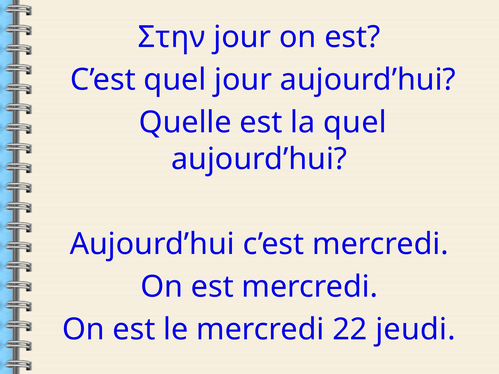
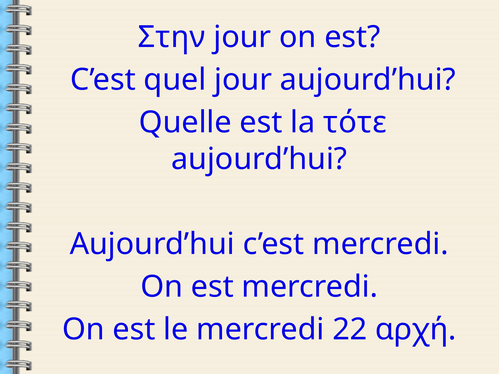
la quel: quel -> τότε
jeudi: jeudi -> αρχή
